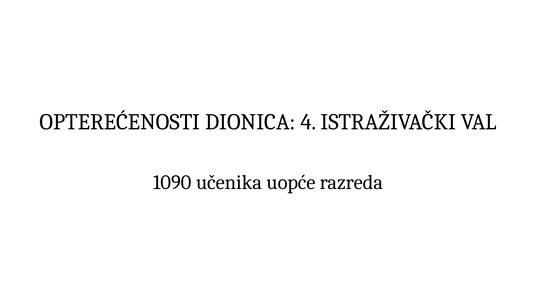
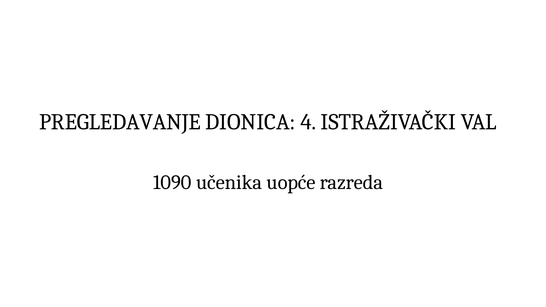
OPTEREĆENOSTI: OPTEREĆENOSTI -> PREGLEDAVANJE
